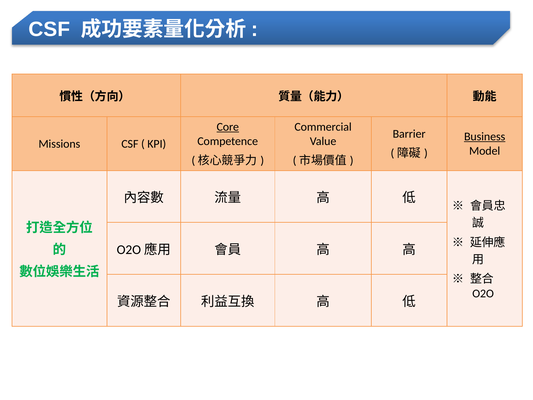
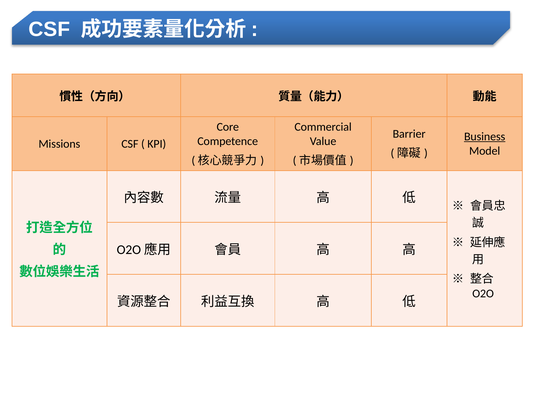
Core underline: present -> none
